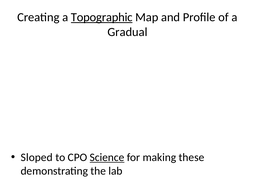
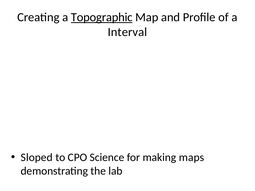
Gradual: Gradual -> Interval
Science underline: present -> none
these: these -> maps
